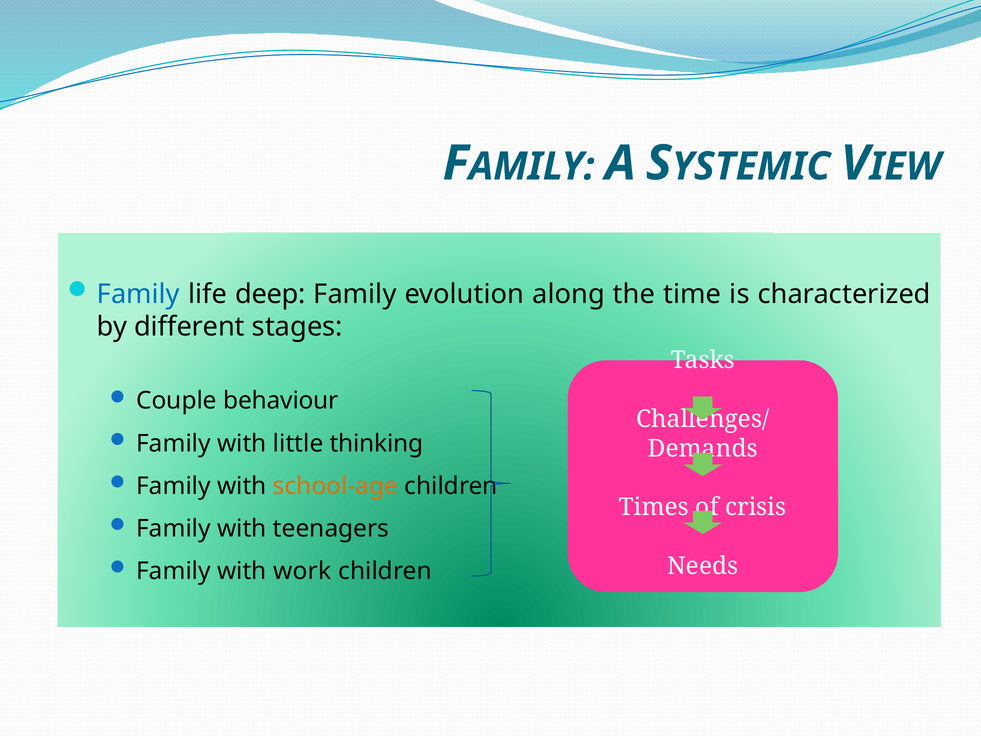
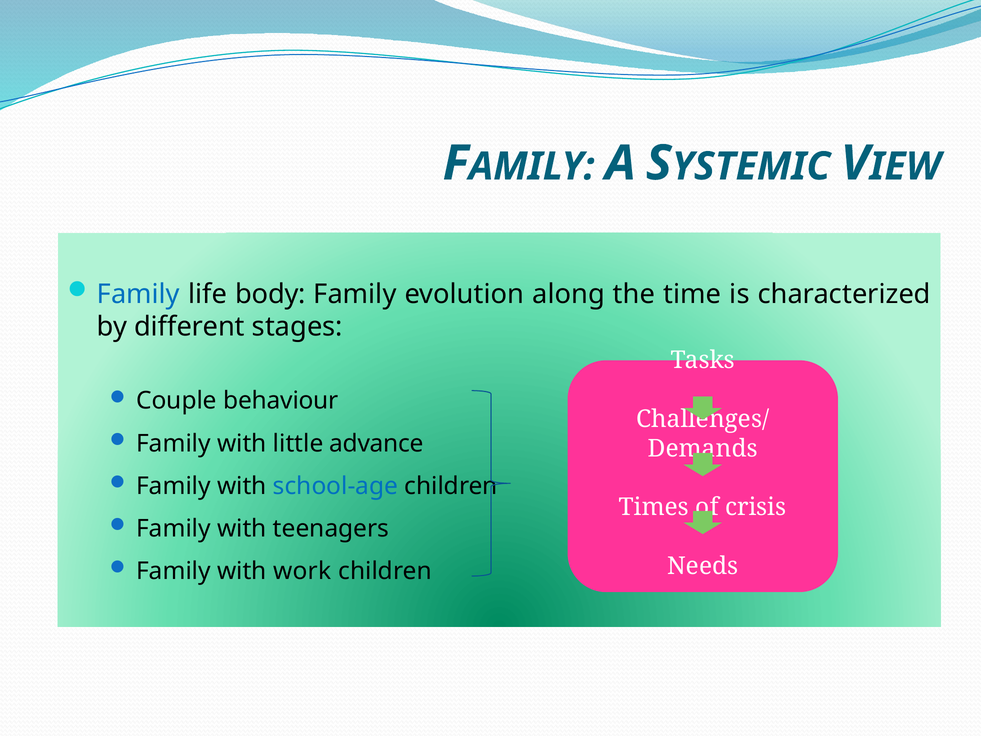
deep: deep -> body
thinking: thinking -> advance
school-age colour: orange -> blue
